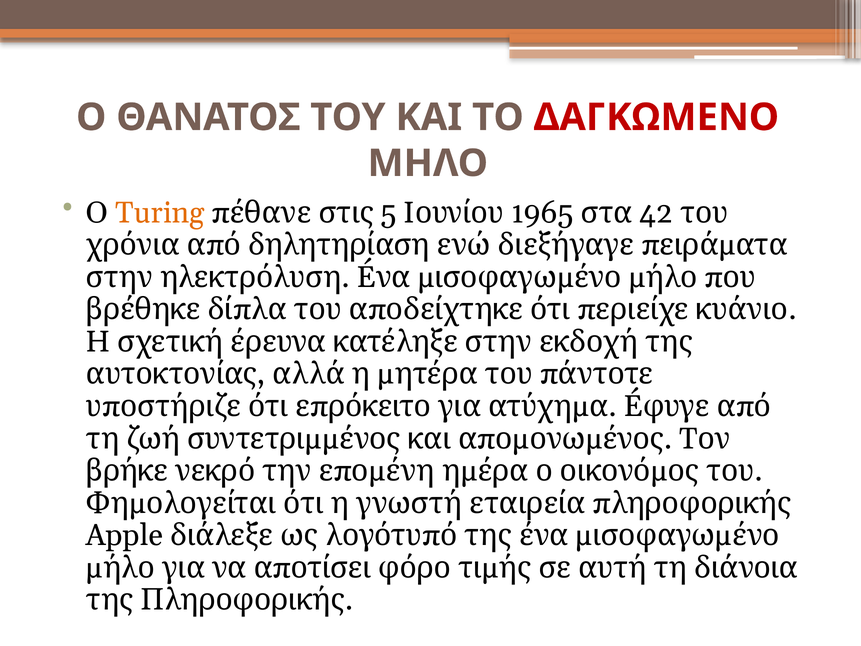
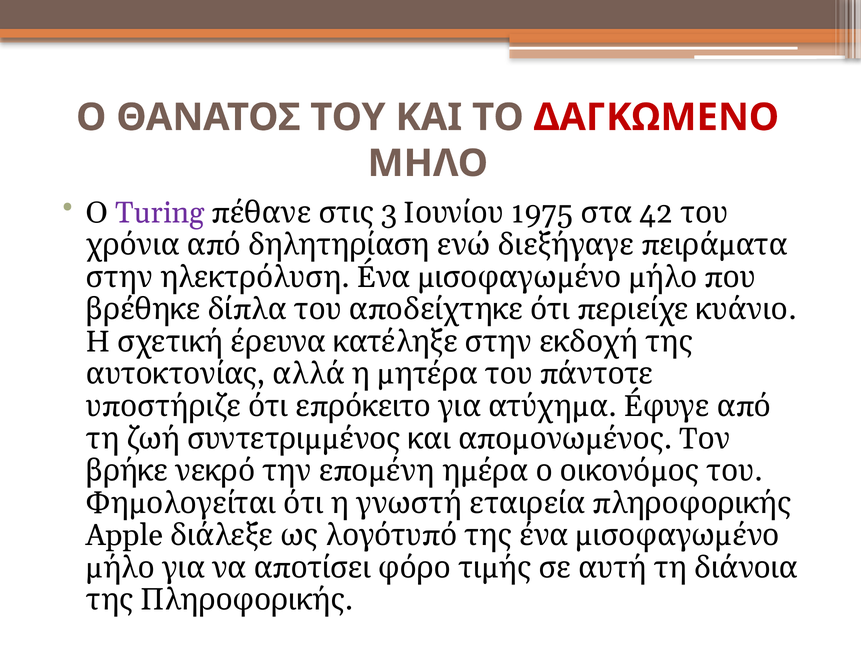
Turing colour: orange -> purple
5: 5 -> 3
1965: 1965 -> 1975
